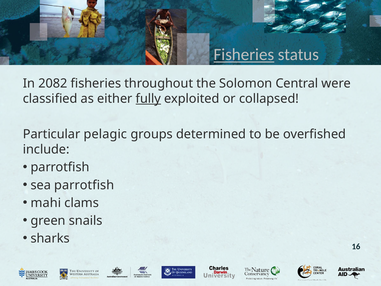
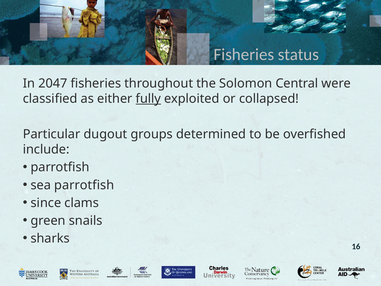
Fisheries at (244, 55) underline: present -> none
2082: 2082 -> 2047
pelagic: pelagic -> dugout
mahi: mahi -> since
